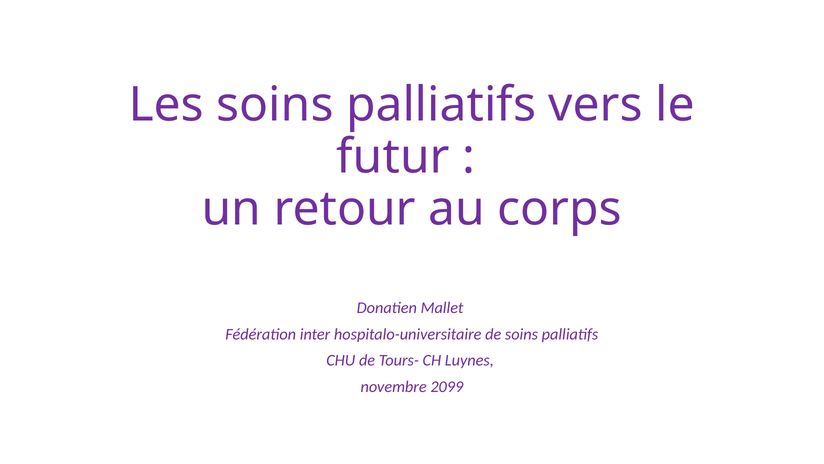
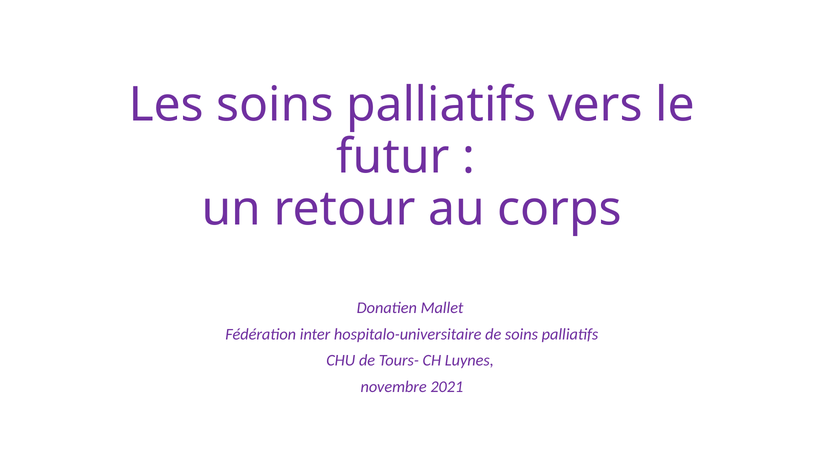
2099: 2099 -> 2021
